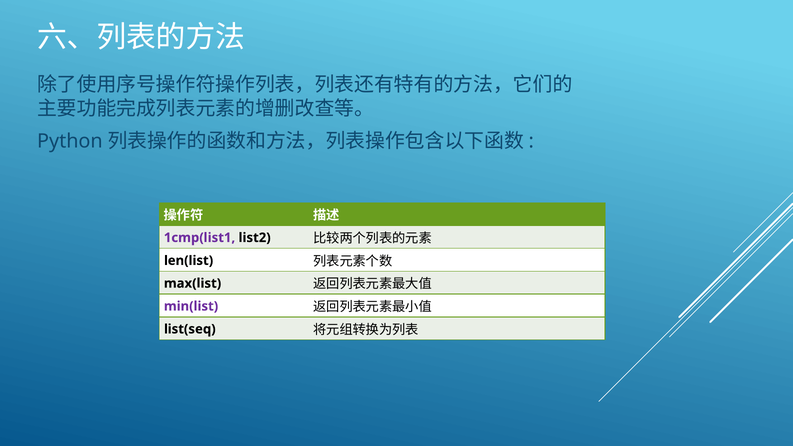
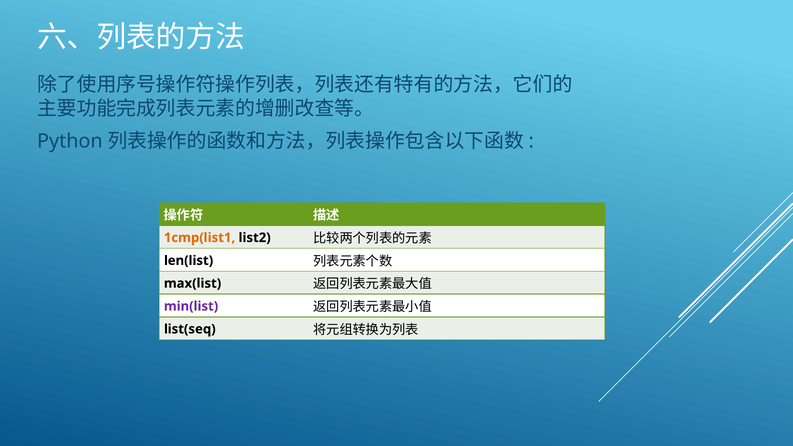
1cmp(list1 colour: purple -> orange
